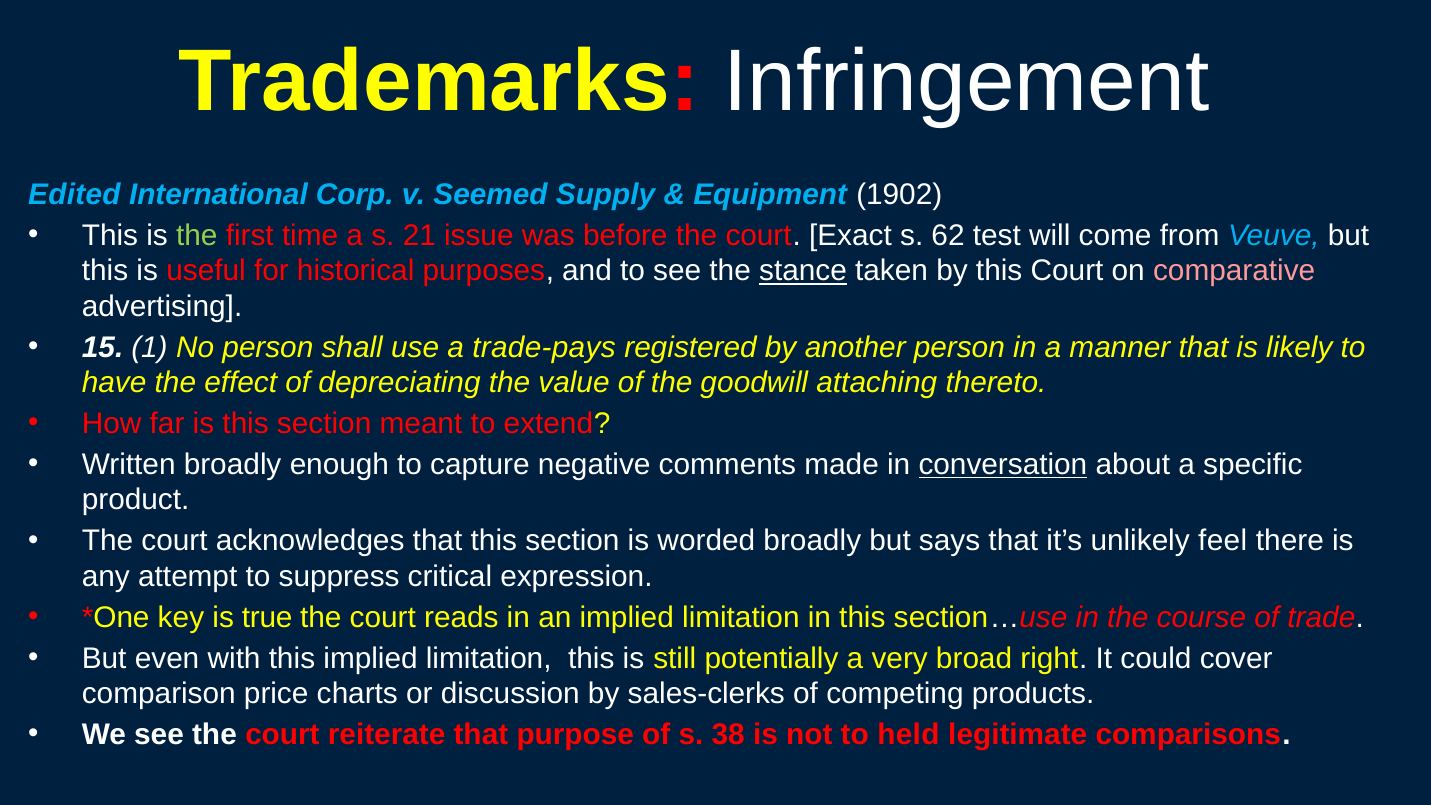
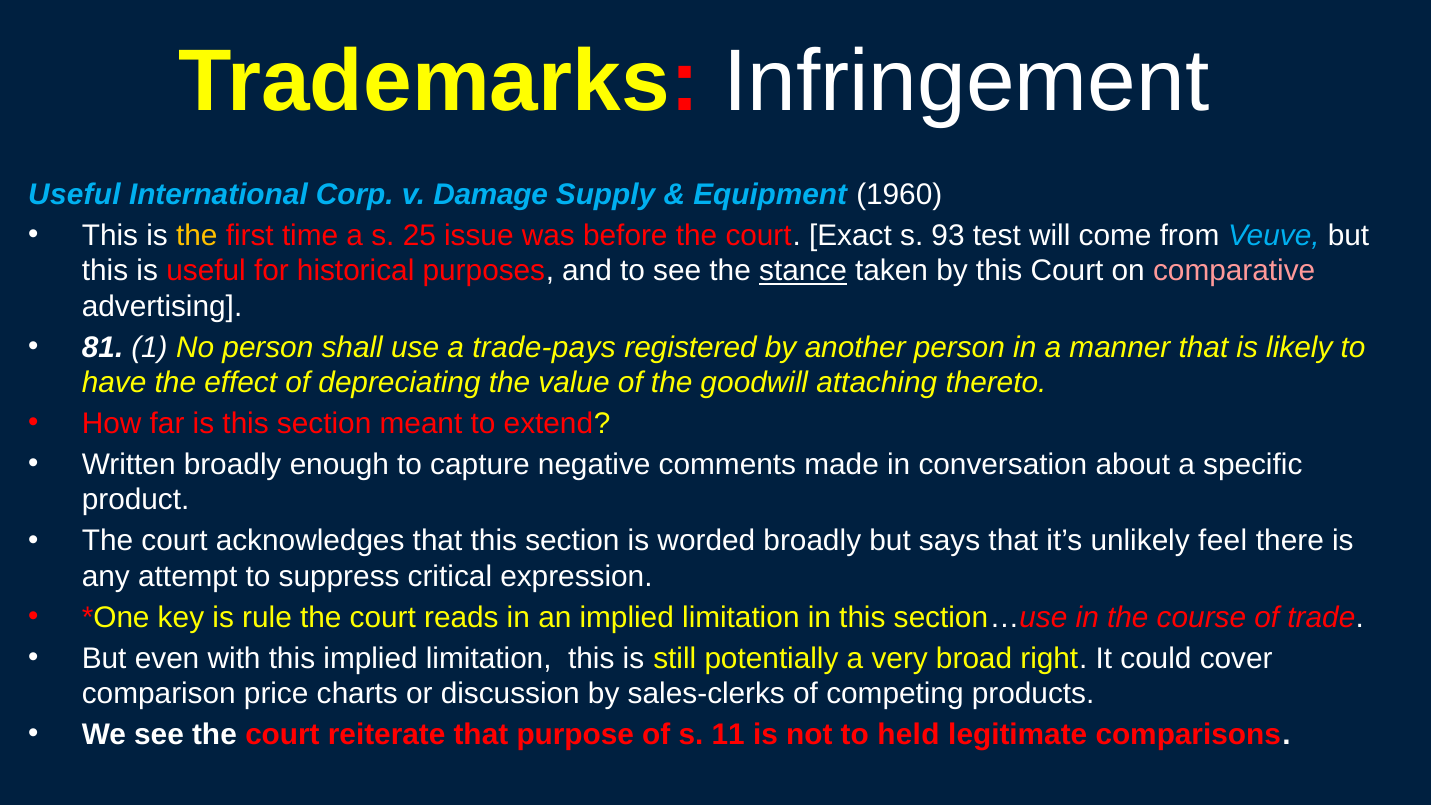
Edited at (74, 195): Edited -> Useful
Seemed: Seemed -> Damage
1902: 1902 -> 1960
the at (197, 236) colour: light green -> yellow
21: 21 -> 25
62: 62 -> 93
15: 15 -> 81
conversation underline: present -> none
true: true -> rule
38: 38 -> 11
